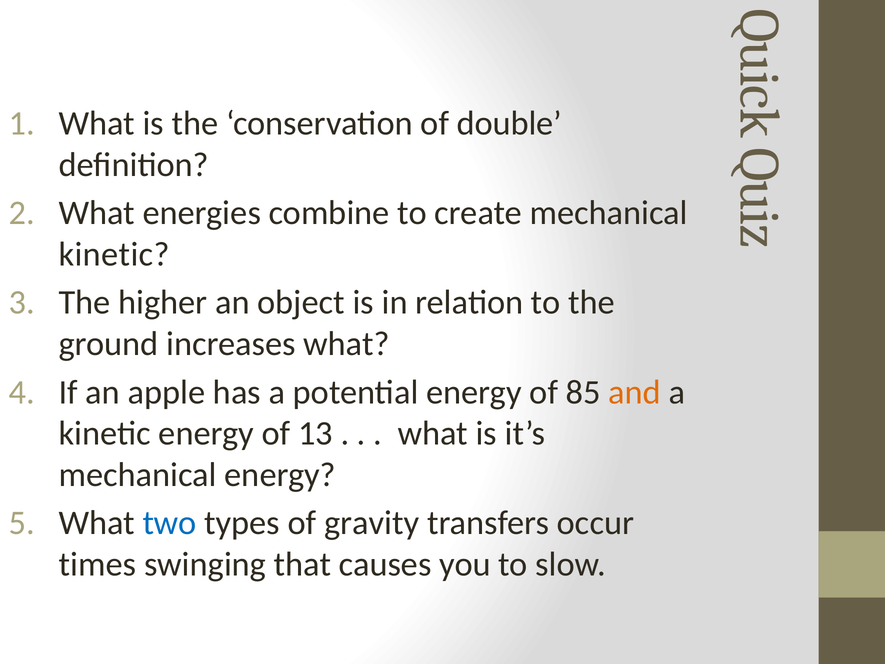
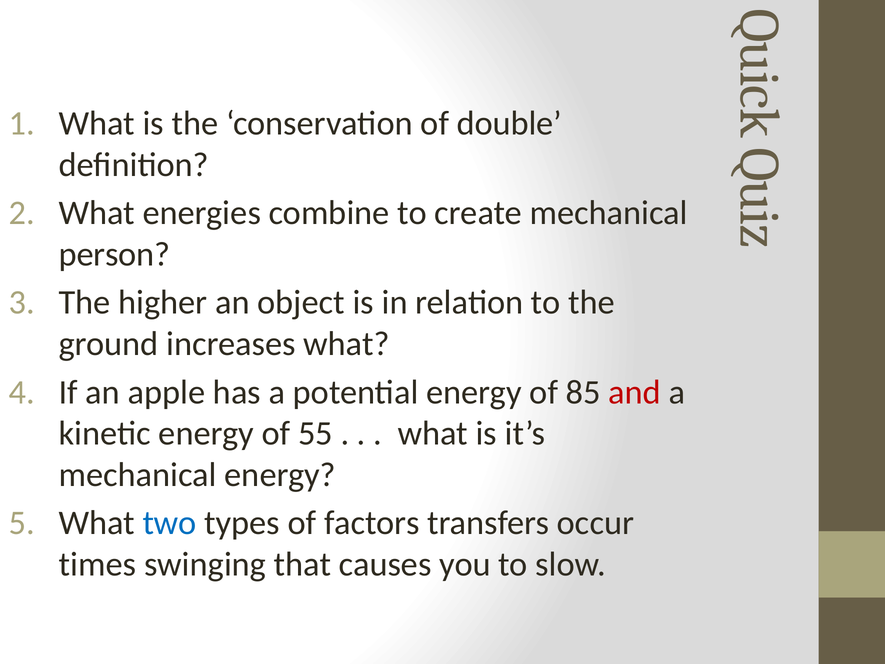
kinetic at (114, 254): kinetic -> person
and colour: orange -> red
13: 13 -> 55
gravity: gravity -> factors
